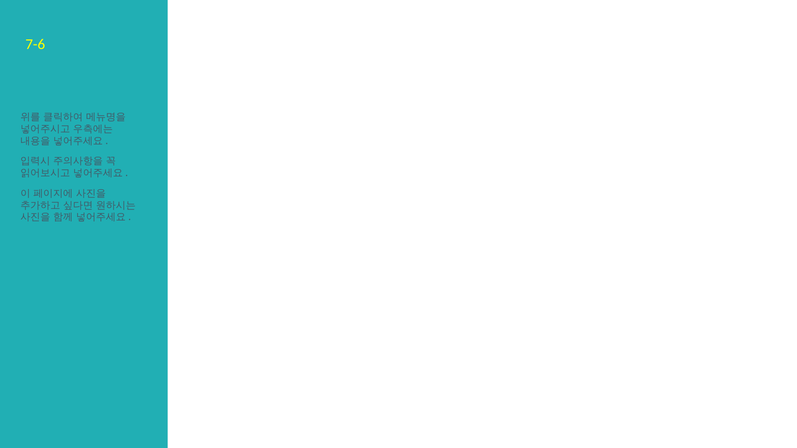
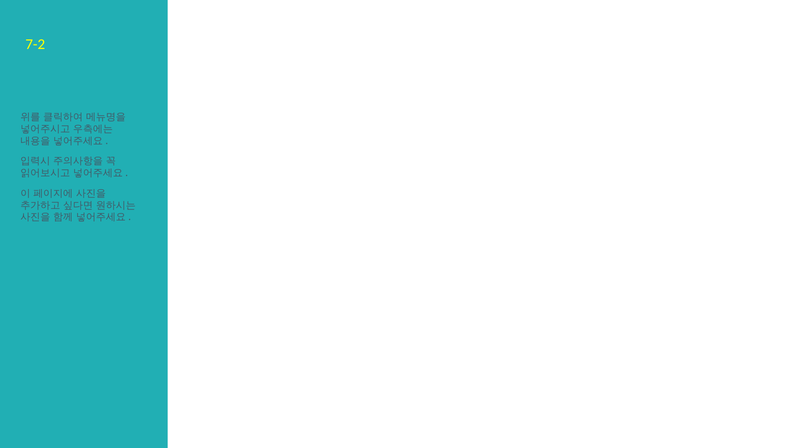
7-6: 7-6 -> 7-2
